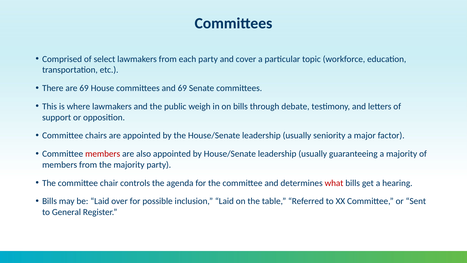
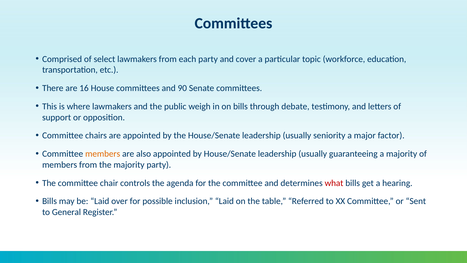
are 69: 69 -> 16
and 69: 69 -> 90
members at (103, 154) colour: red -> orange
